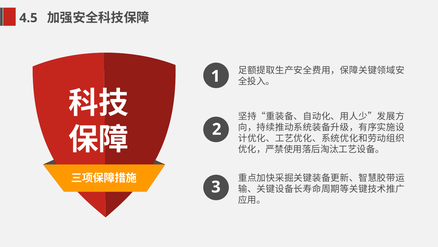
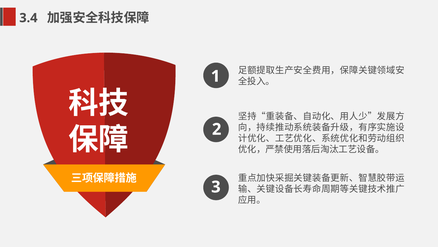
4.5: 4.5 -> 3.4
